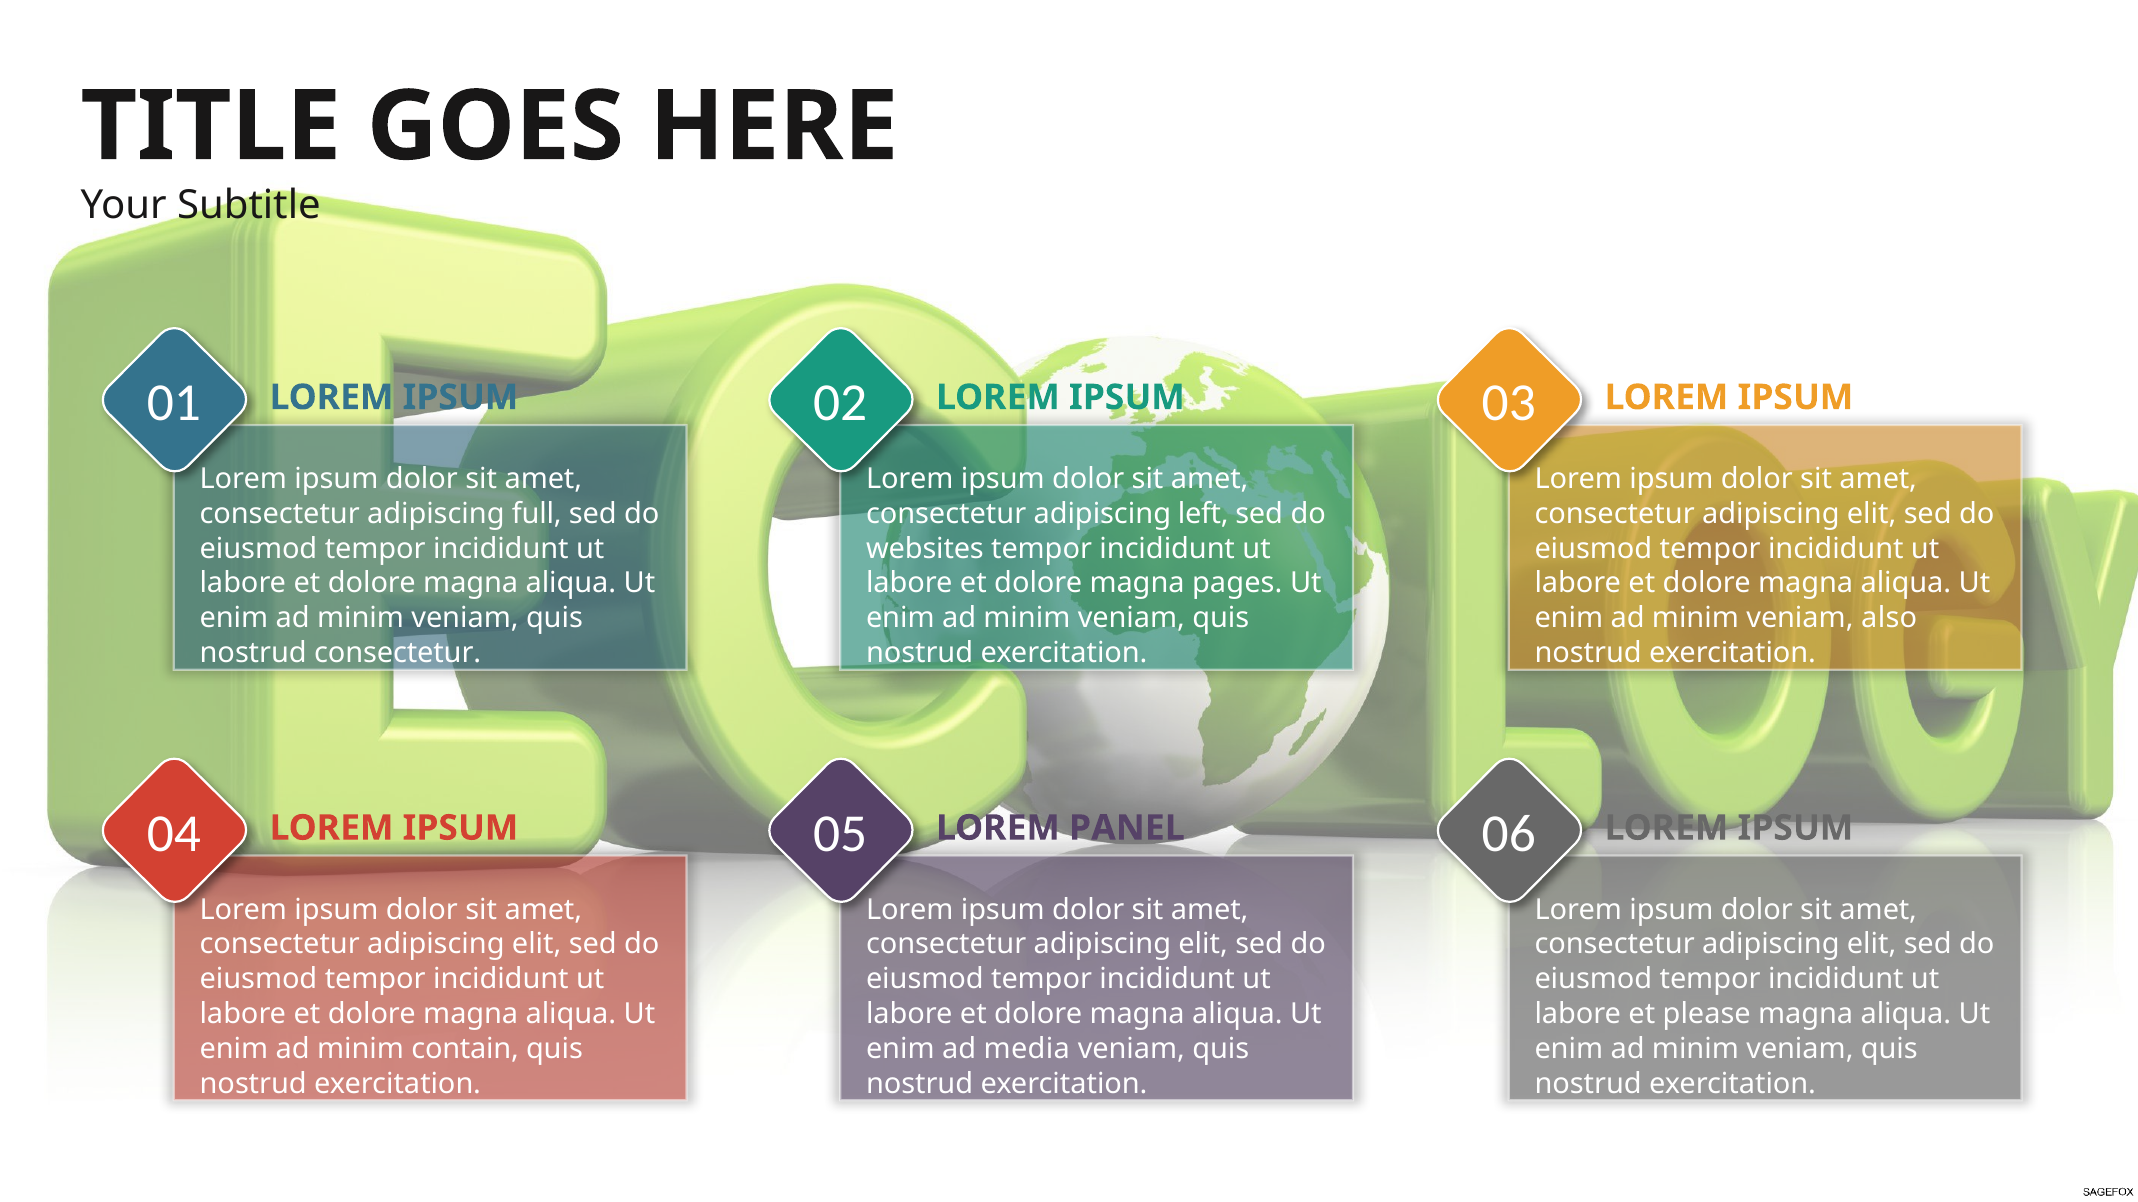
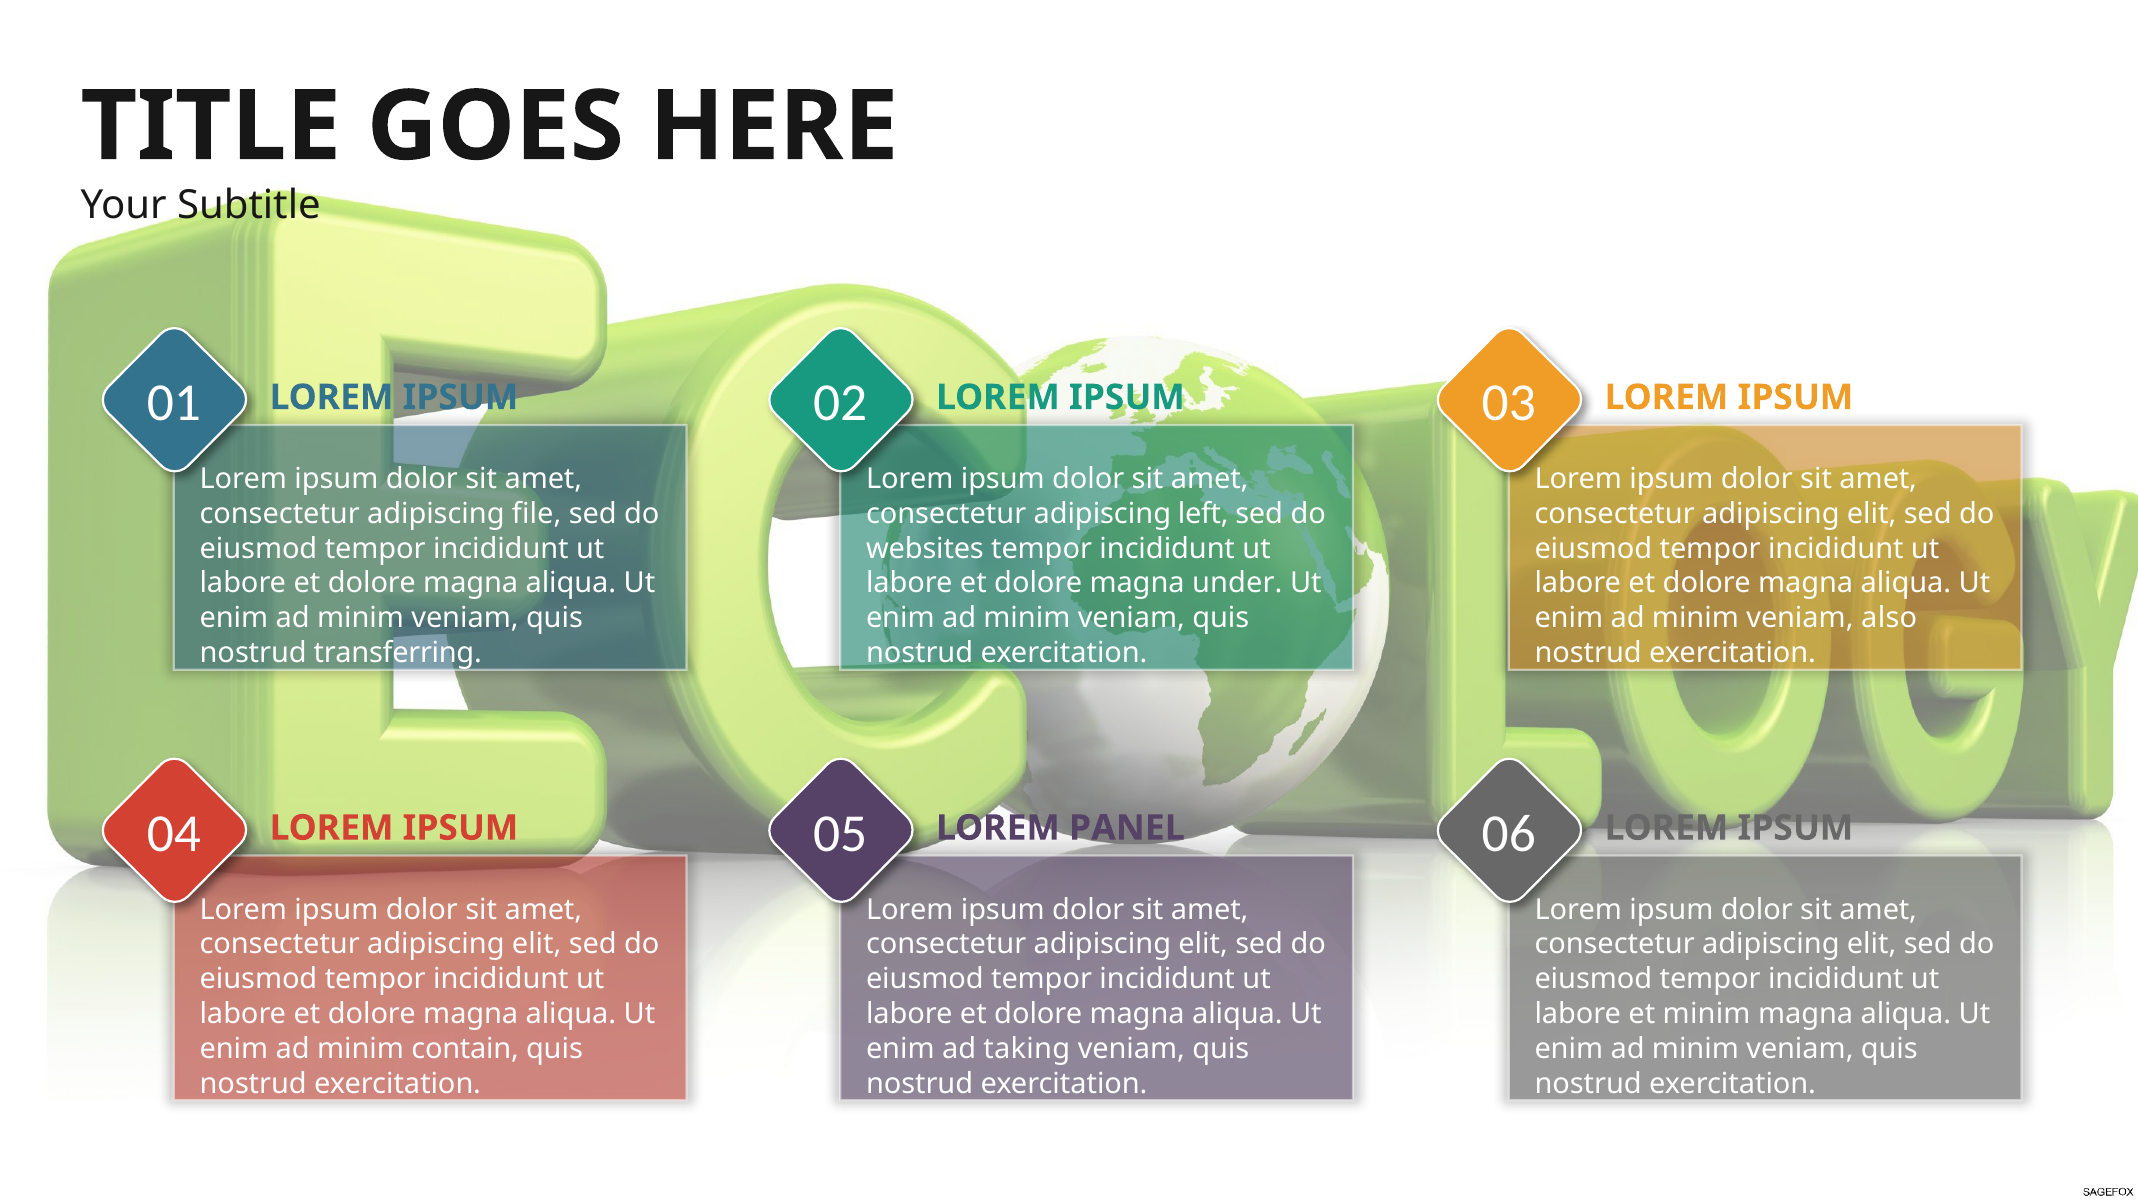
full: full -> file
pages: pages -> under
nostrud consectetur: consectetur -> transferring
et please: please -> minim
media: media -> taking
